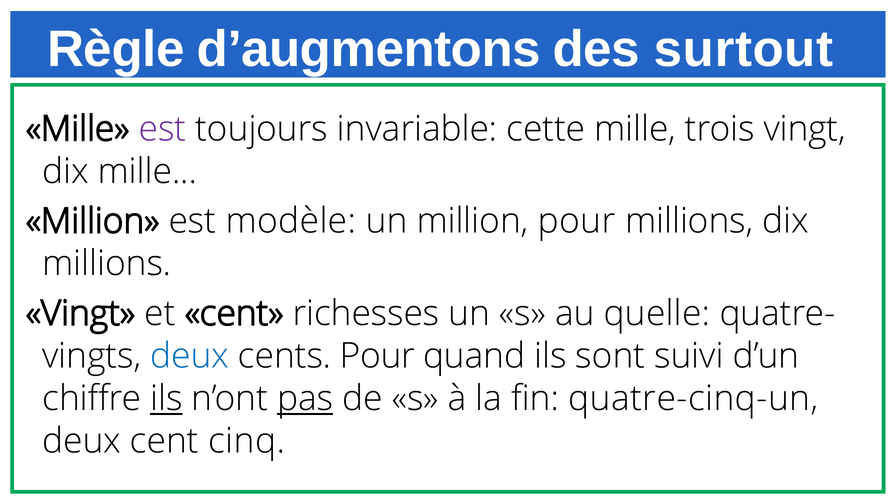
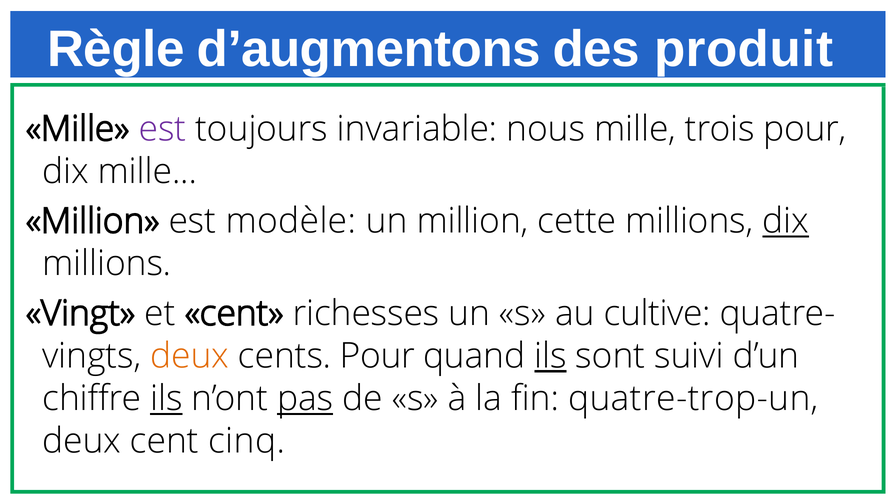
surtout: surtout -> produit
cette: cette -> nous
trois vingt: vingt -> pour
million pour: pour -> cette
dix at (786, 221) underline: none -> present
quelle: quelle -> cultive
deux at (190, 356) colour: blue -> orange
ils at (550, 356) underline: none -> present
quatre-cinq-un: quatre-cinq-un -> quatre-trop-un
